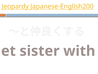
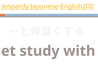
sister: sister -> study
